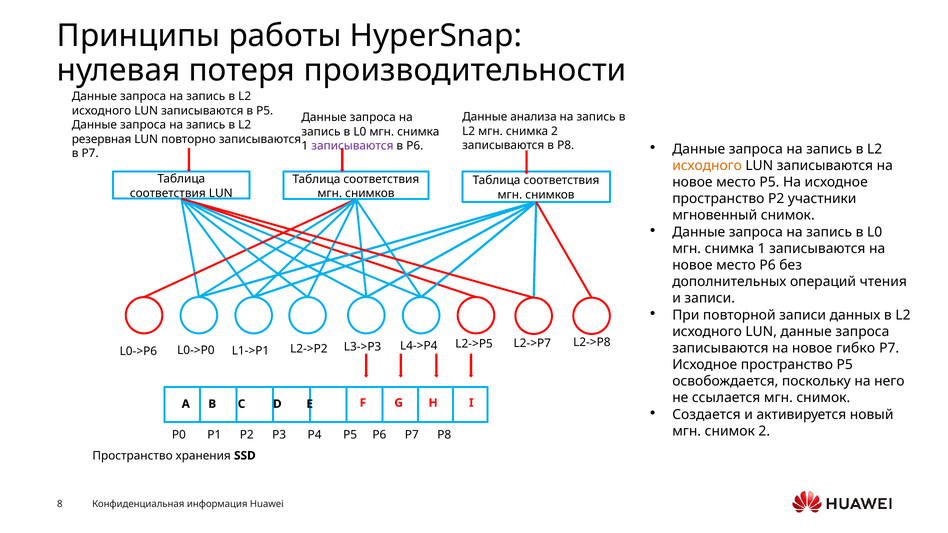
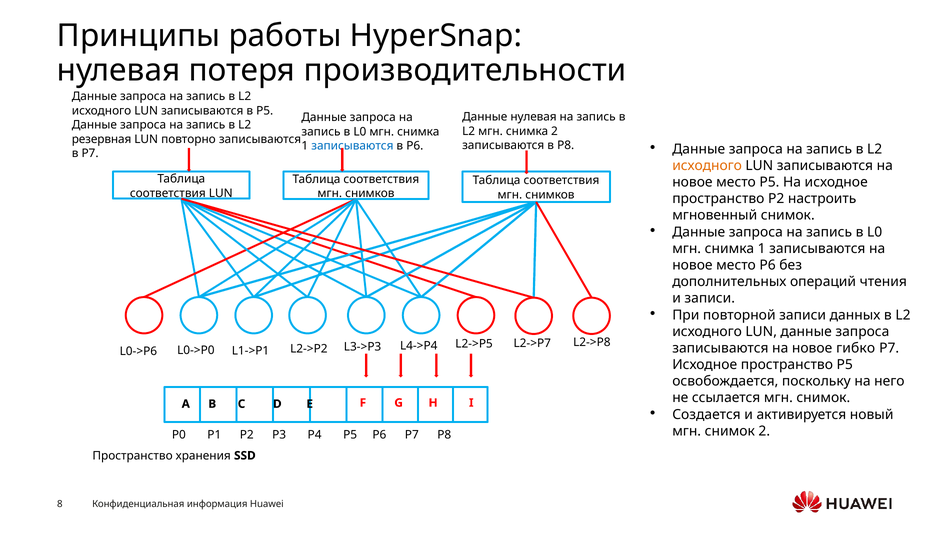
Данные анализа: анализа -> нулевая
записываются at (352, 146) colour: purple -> blue
участники: участники -> настроить
